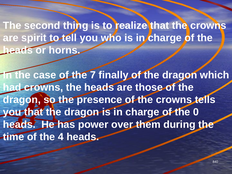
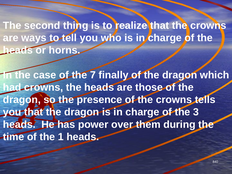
spirit: spirit -> ways
0: 0 -> 3
4: 4 -> 1
